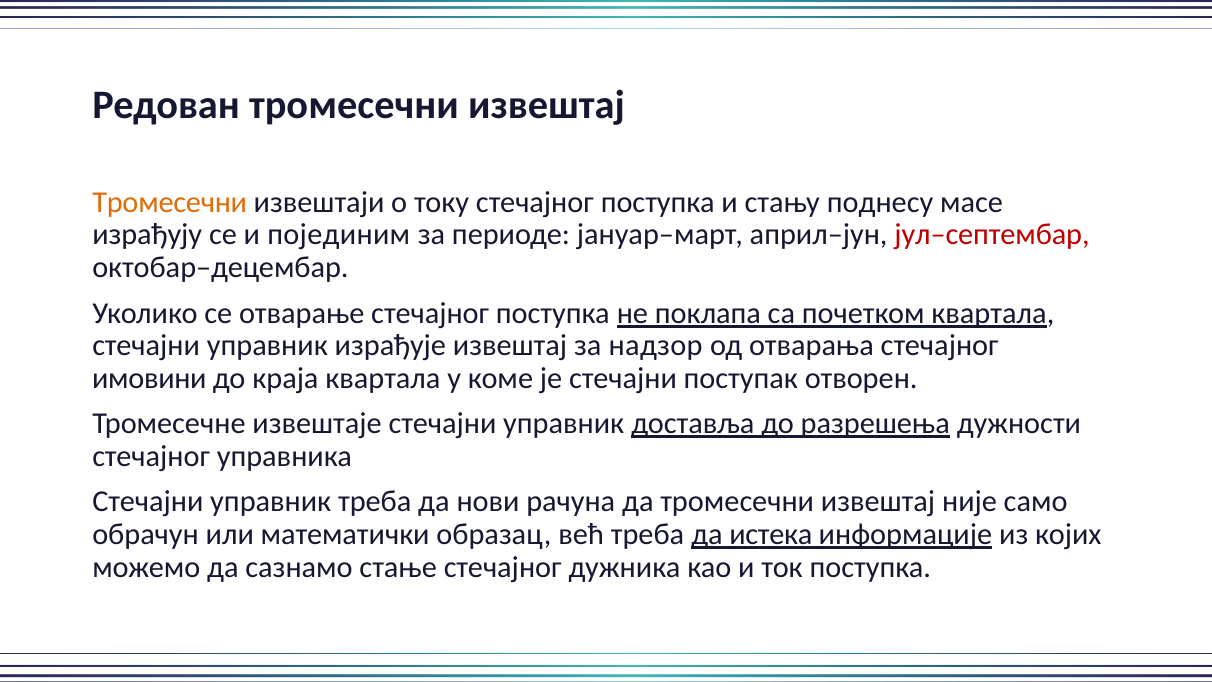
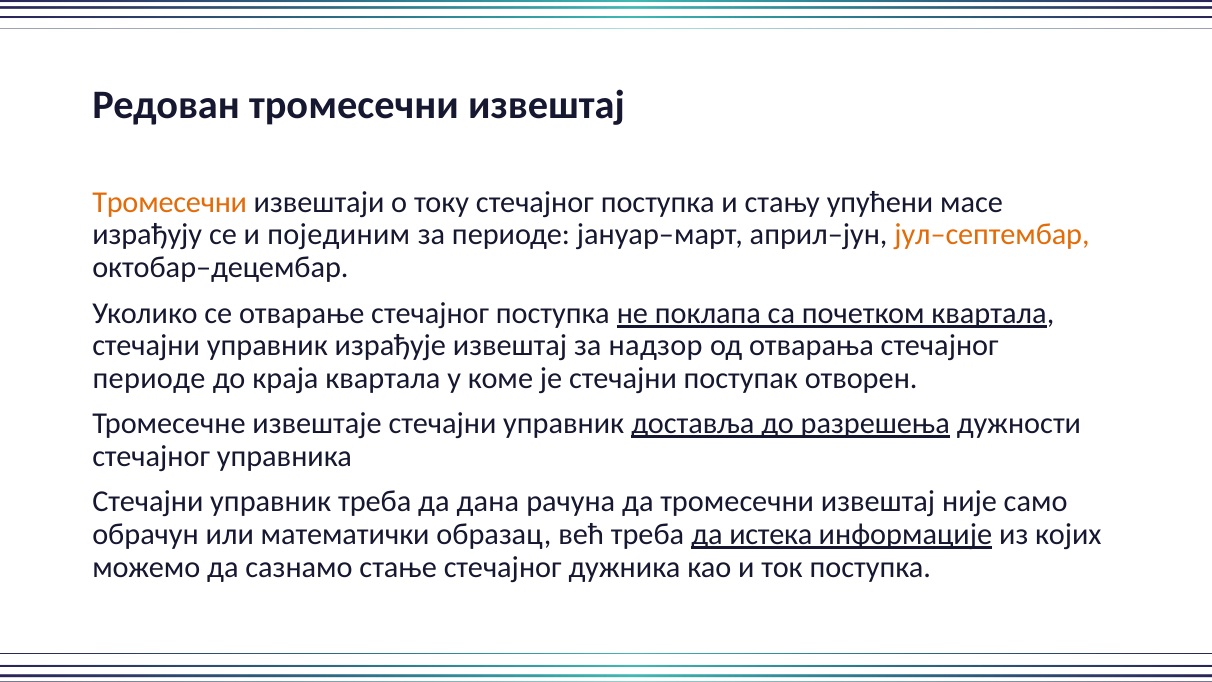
поднесу: поднесу -> упућени
јул–септембар colour: red -> orange
имовини at (149, 378): имовини -> периоде
нови: нови -> дана
